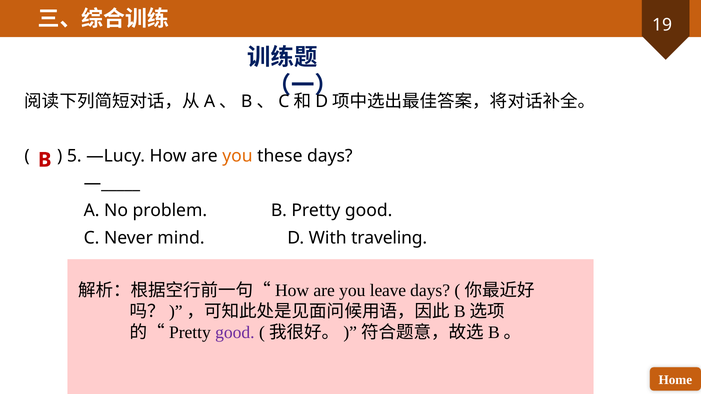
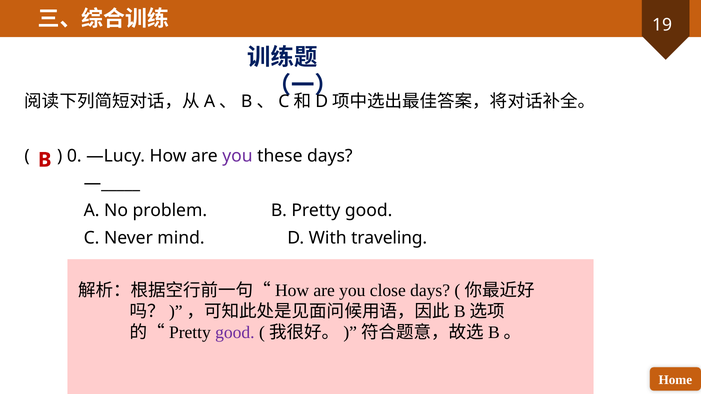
5: 5 -> 0
you at (237, 156) colour: orange -> purple
leave: leave -> close
